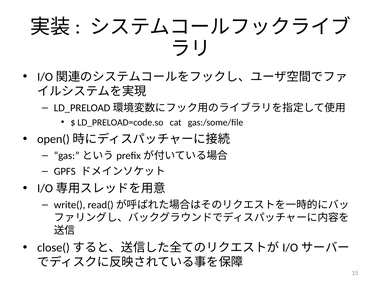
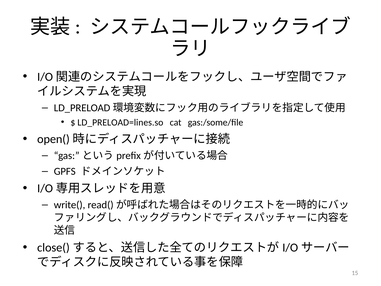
LD_PRELOAD=code.so: LD_PRELOAD=code.so -> LD_PRELOAD=lines.so
